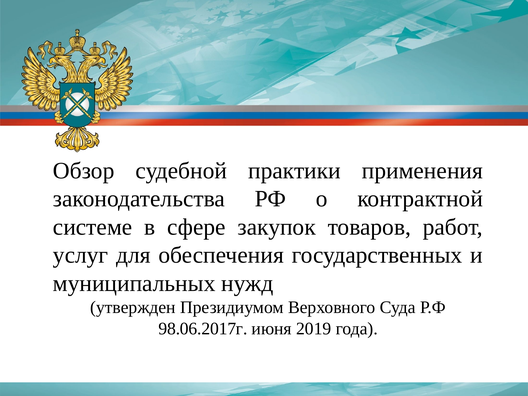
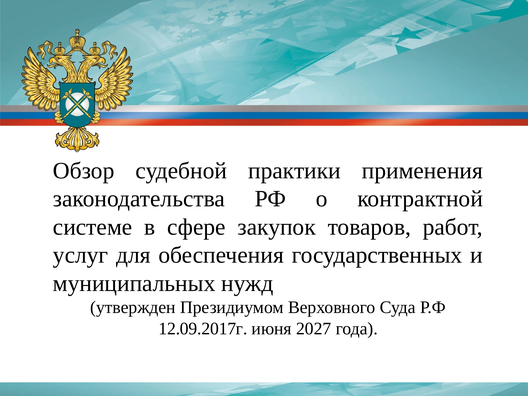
98.06.2017г: 98.06.2017г -> 12.09.2017г
2019: 2019 -> 2027
